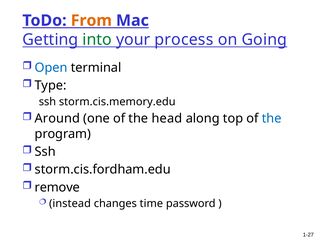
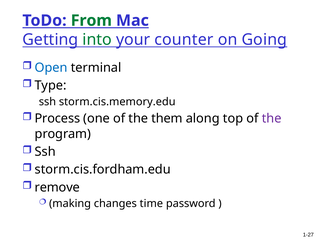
From colour: orange -> green
process: process -> counter
Around: Around -> Process
head: head -> them
the at (272, 119) colour: blue -> purple
instead: instead -> making
